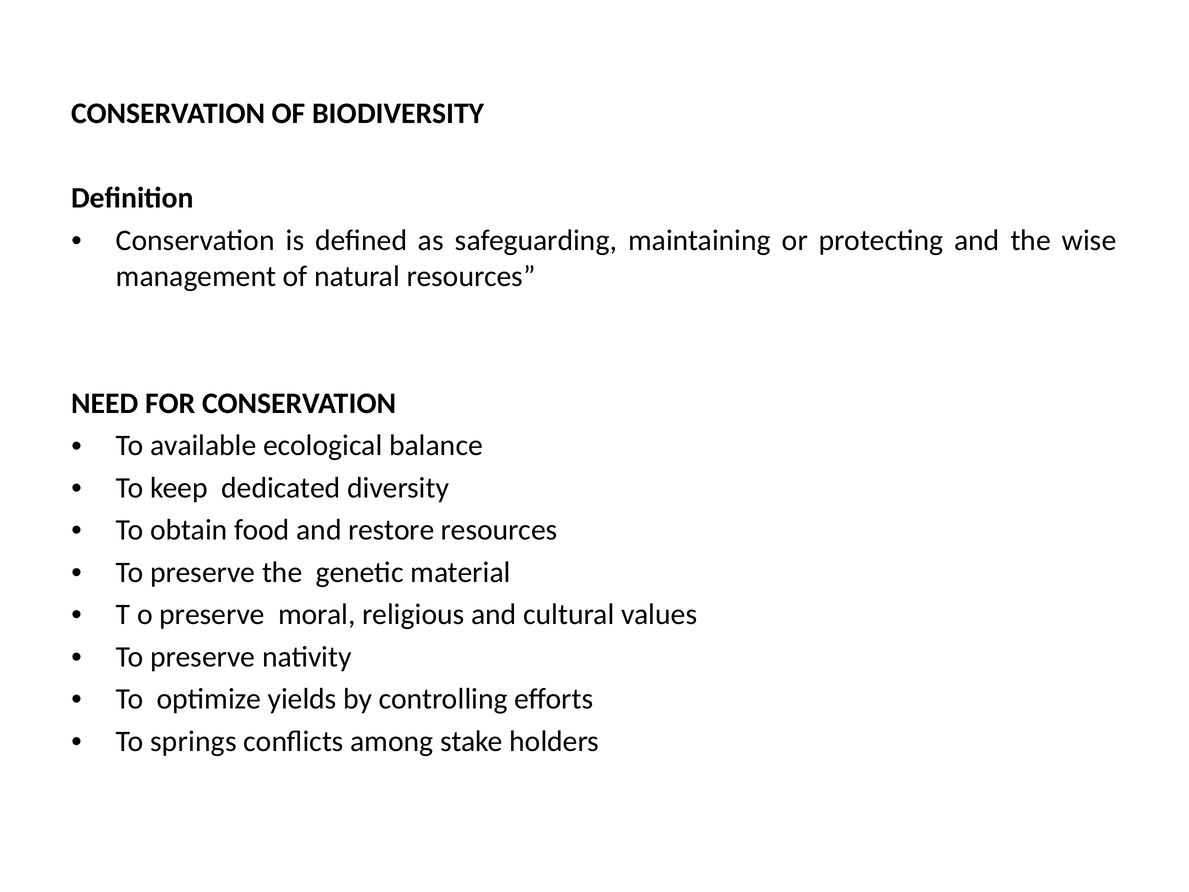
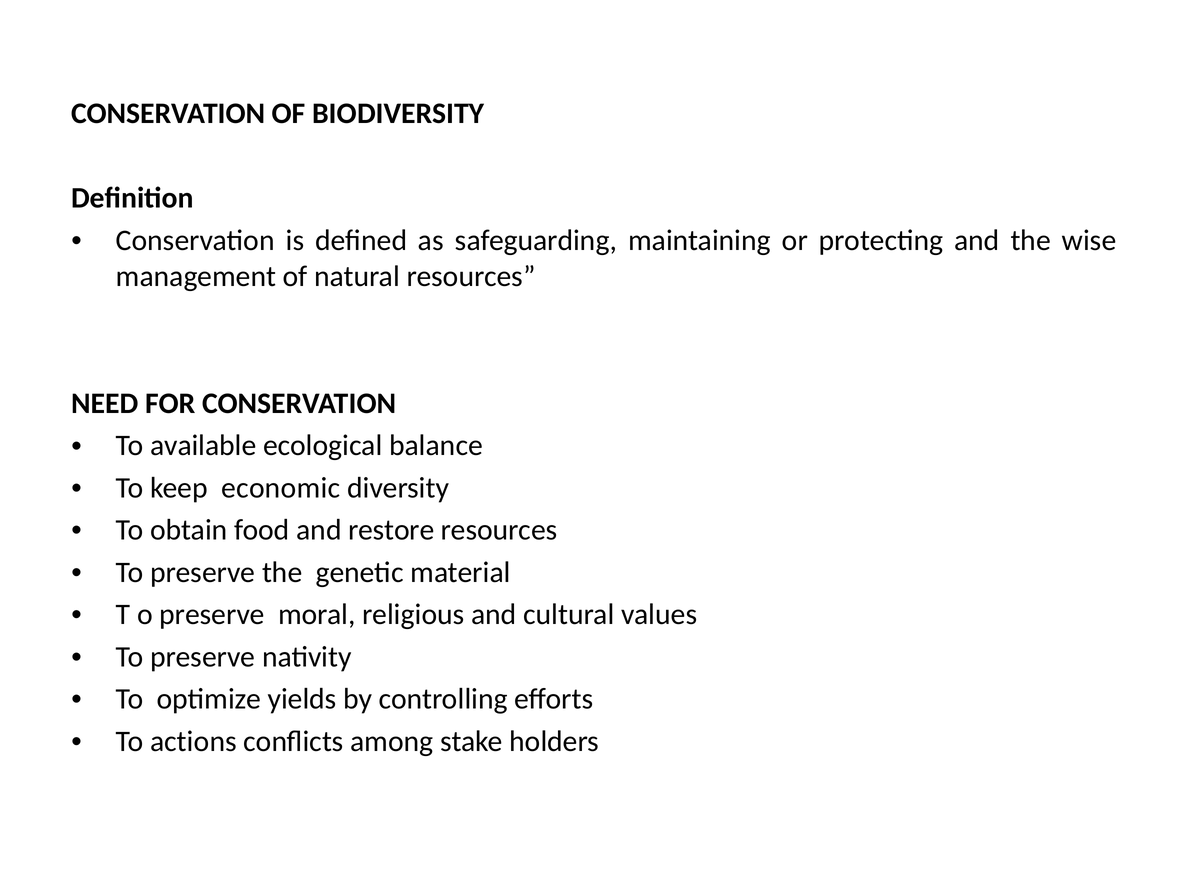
dedicated: dedicated -> economic
springs: springs -> actions
